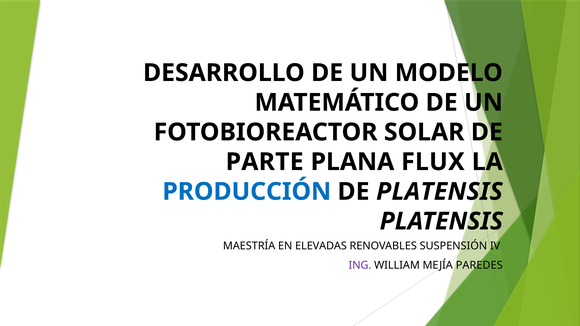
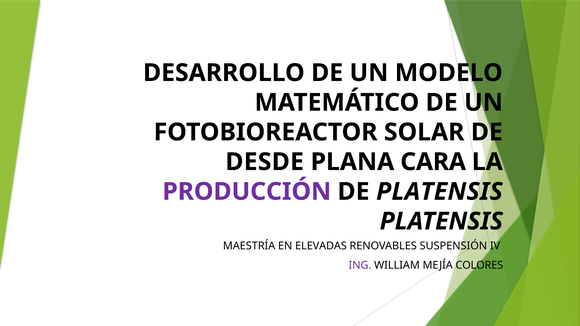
PARTE: PARTE -> DESDE
FLUX: FLUX -> CARA
PRODUCCIÓN colour: blue -> purple
PAREDES: PAREDES -> COLORES
